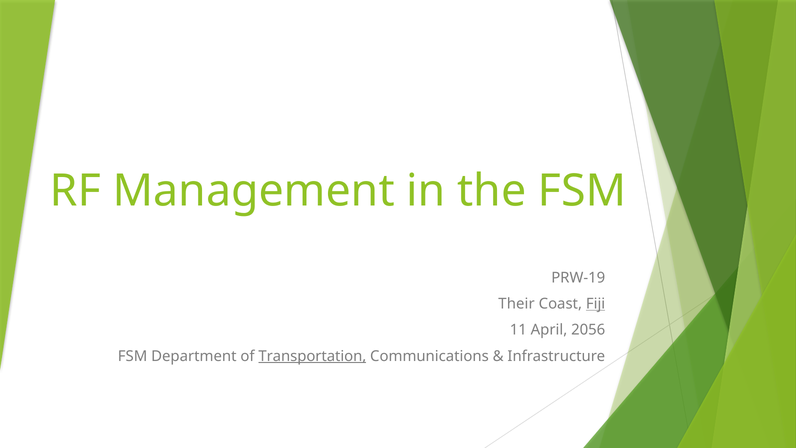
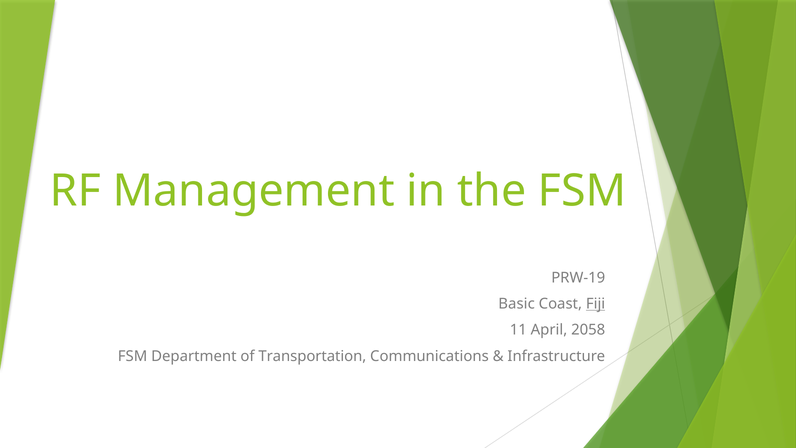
Their: Their -> Basic
2056: 2056 -> 2058
Transportation underline: present -> none
